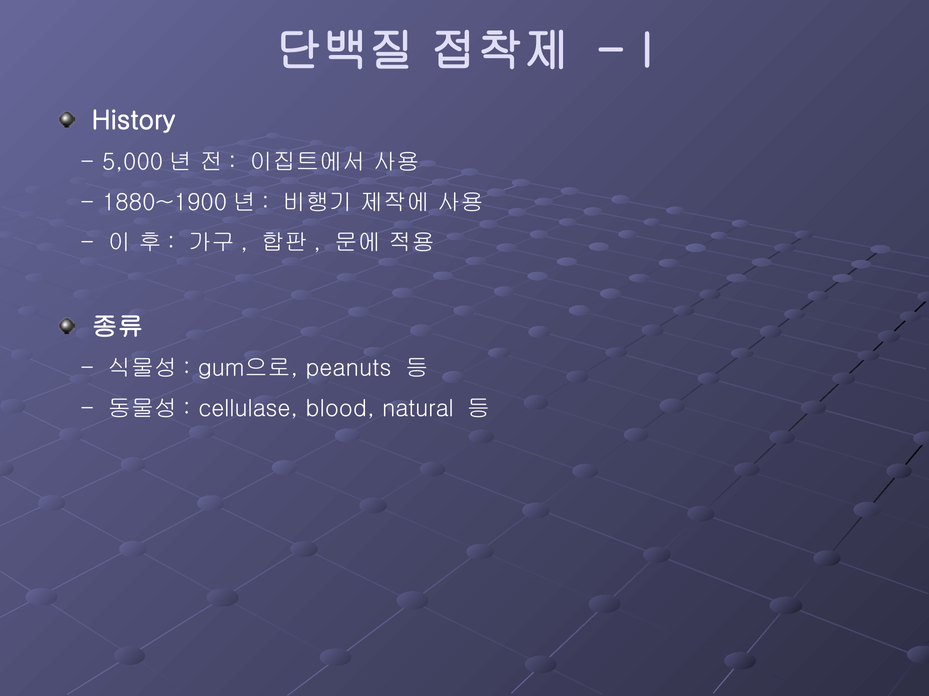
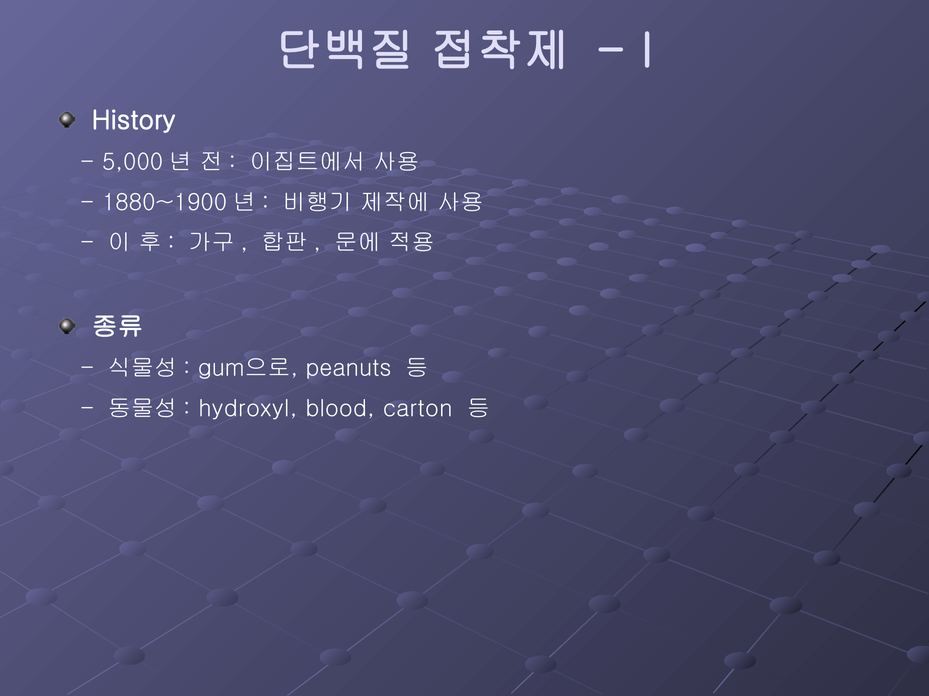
cellulase: cellulase -> hydroxyl
natural: natural -> carton
